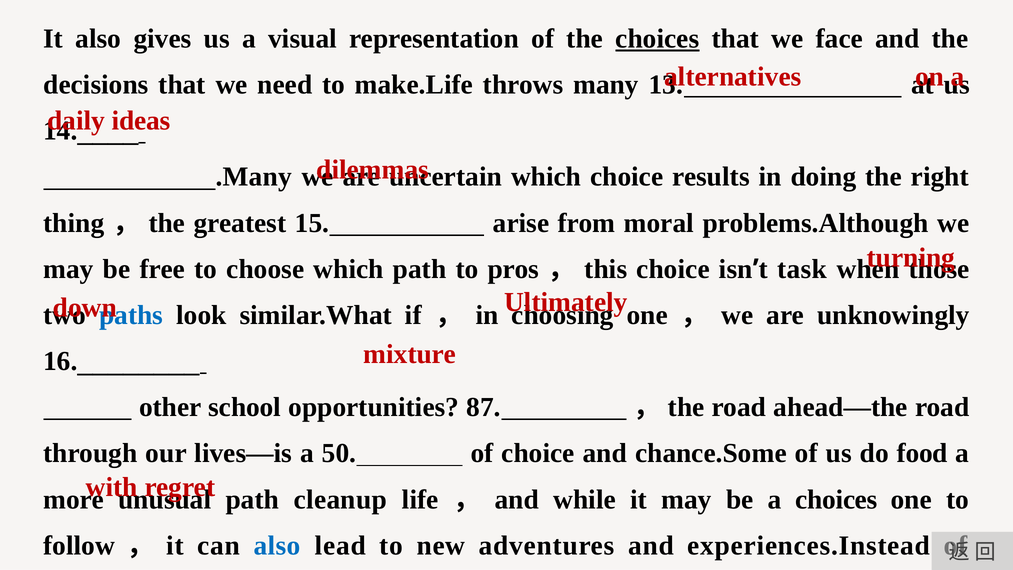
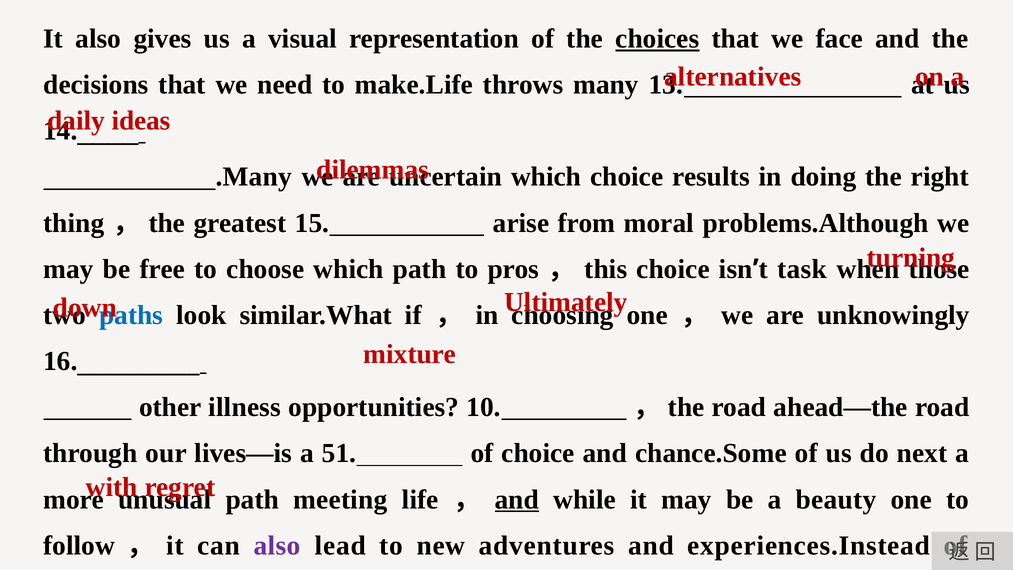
school: school -> illness
87: 87 -> 10
50: 50 -> 51
food: food -> next
cleanup: cleanup -> meeting
and at (517, 499) underline: none -> present
a choices: choices -> beauty
also at (277, 546) colour: blue -> purple
